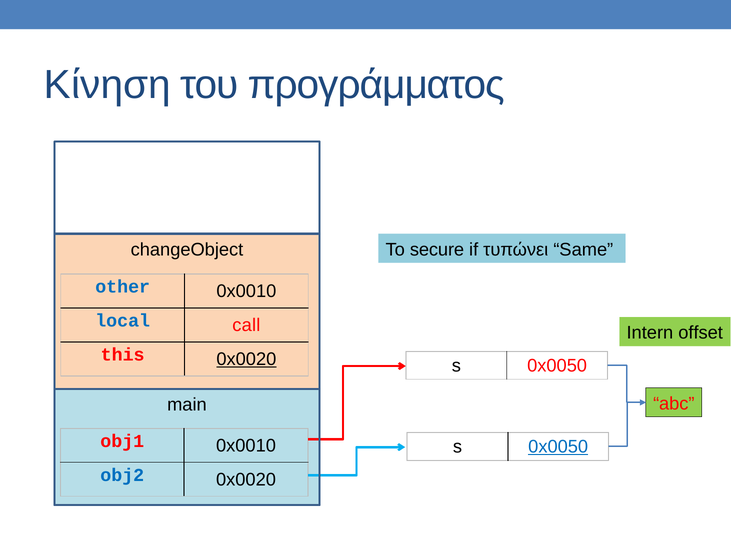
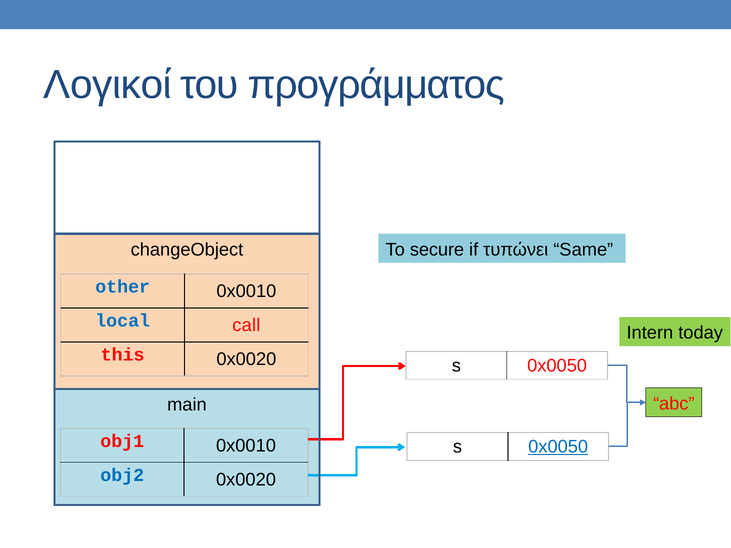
Κίνηση: Κίνηση -> Λογικοί
offset: offset -> today
0x0020 at (246, 359) underline: present -> none
